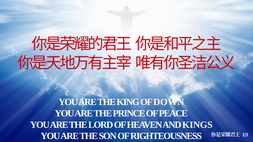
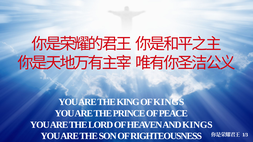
OF DOWN: DOWN -> KINGS
